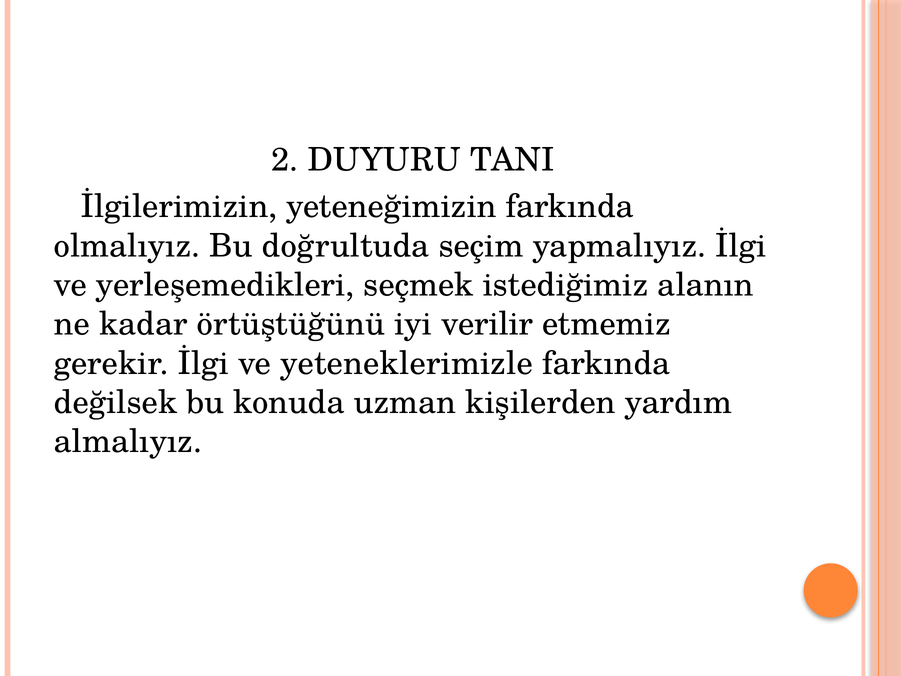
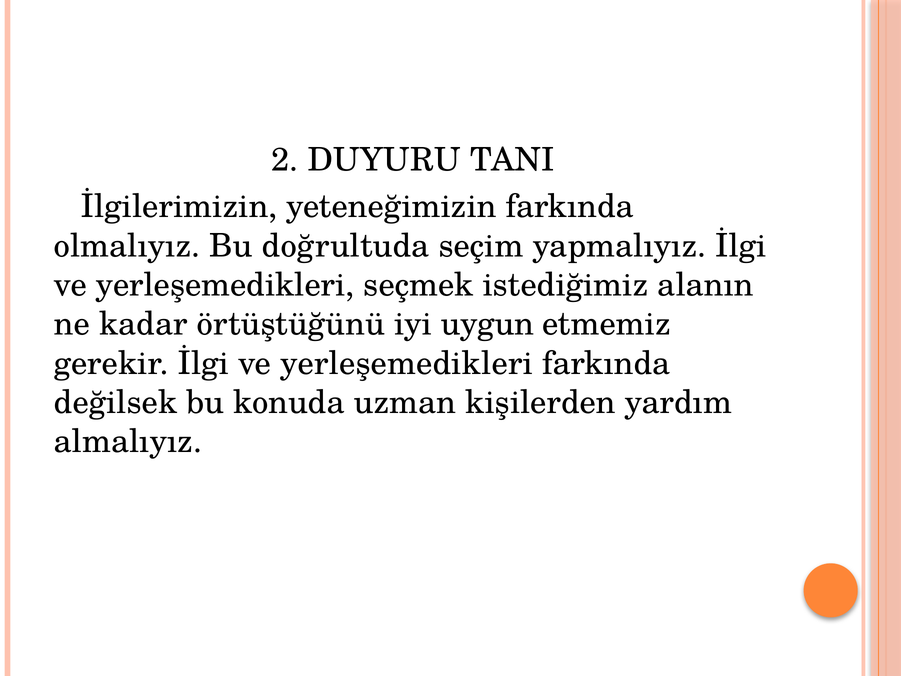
verilir: verilir -> uygun
gerekir İlgi ve yeteneklerimizle: yeteneklerimizle -> yerleşemedikleri
